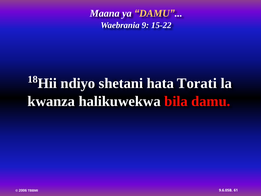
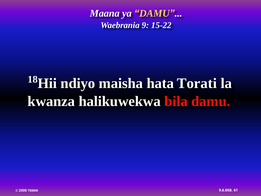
shetani: shetani -> maisha
